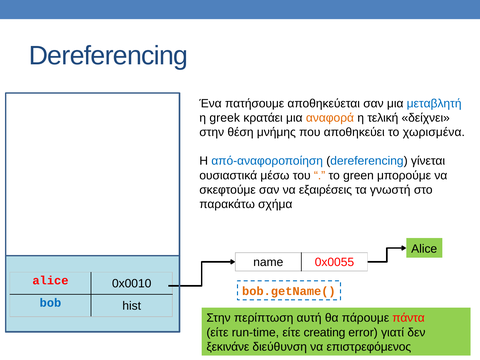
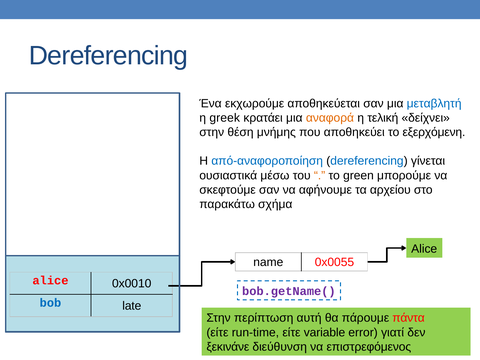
πατήσουμε: πατήσουμε -> εκχωρούμε
χωρισμένα: χωρισμένα -> εξερχόμενη
εξαιρέσεις: εξαιρέσεις -> αφήνουμε
γνωστή: γνωστή -> αρχείου
bob.getName( colour: orange -> purple
hist: hist -> late
creating: creating -> variable
